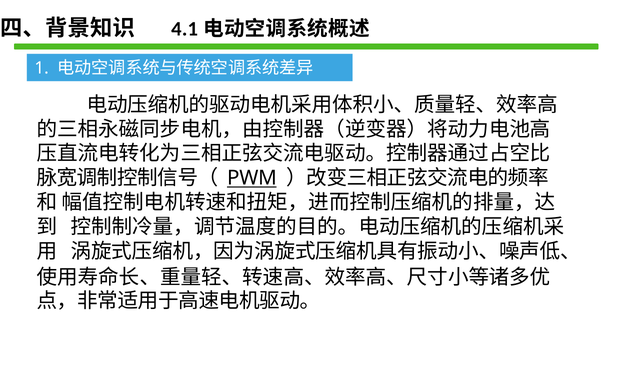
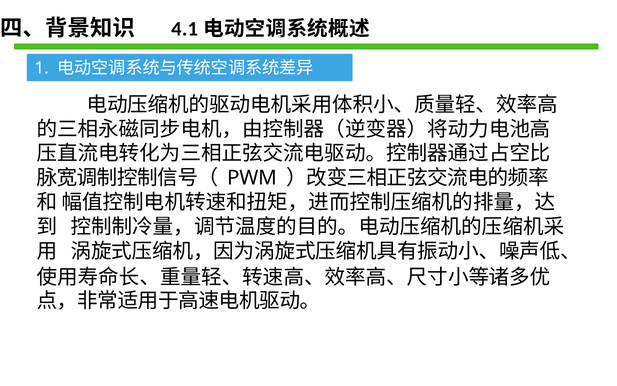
PWM underline: present -> none
